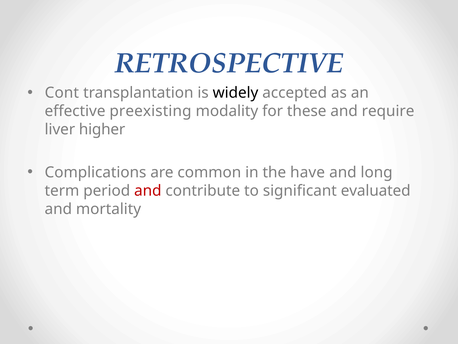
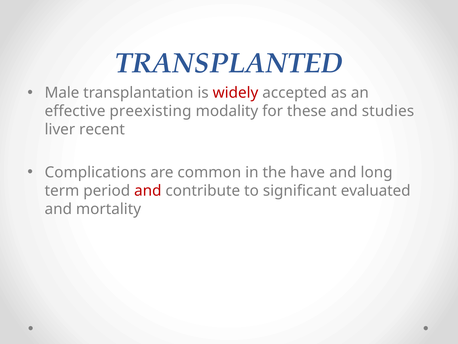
RETROSPECTIVE: RETROSPECTIVE -> TRANSPLANTED
Cont: Cont -> Male
widely colour: black -> red
require: require -> studies
higher: higher -> recent
